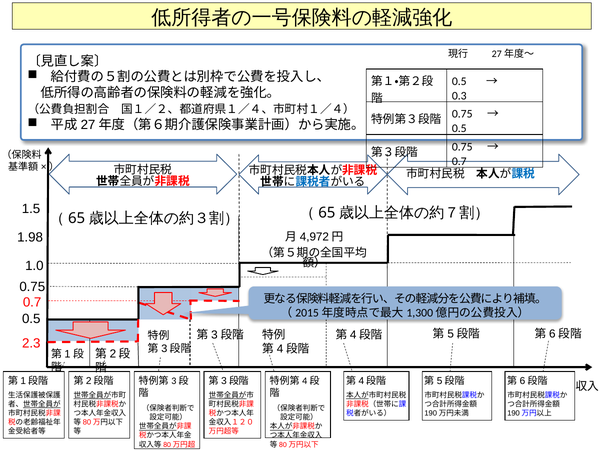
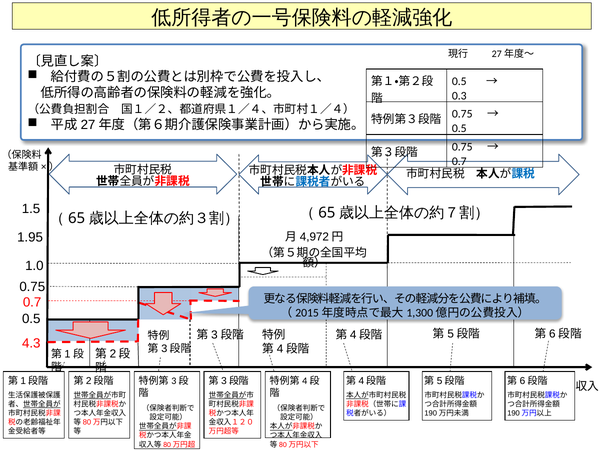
1.98: 1.98 -> 1.95
2.3: 2.3 -> 4.3
